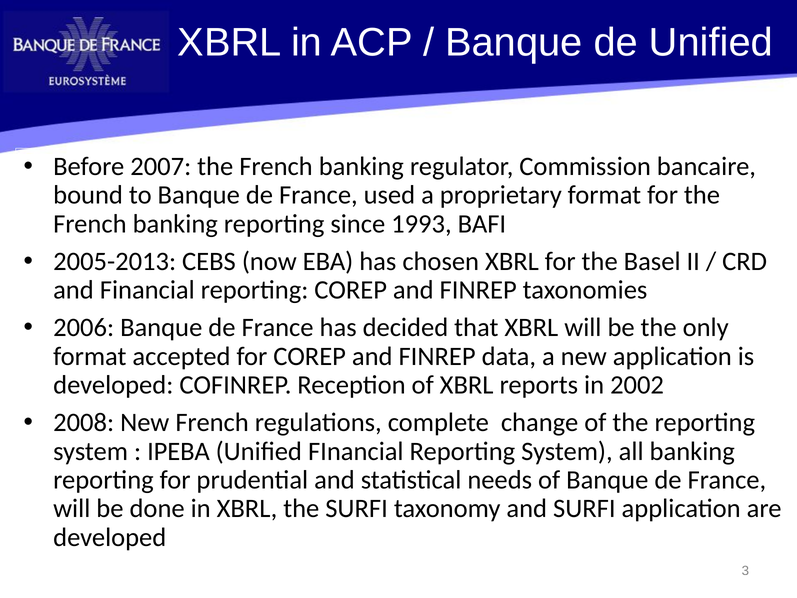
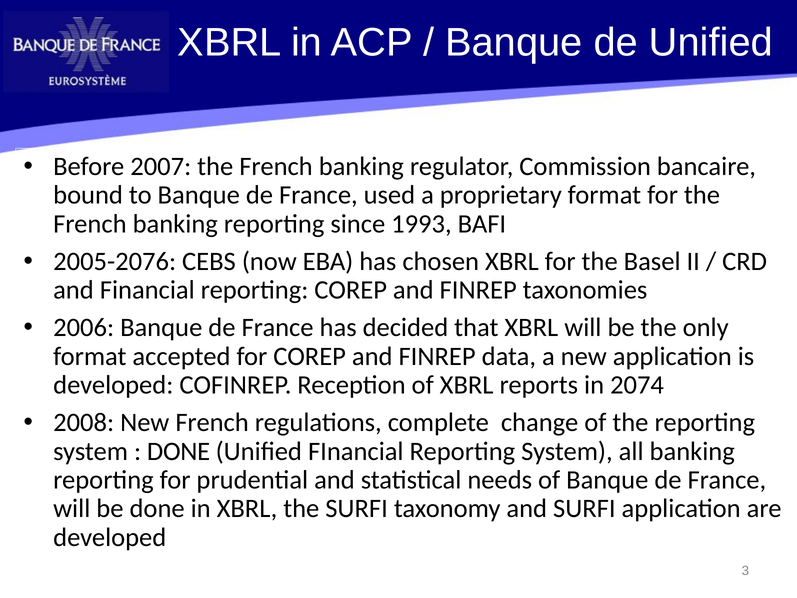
2005-2013: 2005-2013 -> 2005-2076
2002: 2002 -> 2074
IPEBA at (178, 451): IPEBA -> DONE
